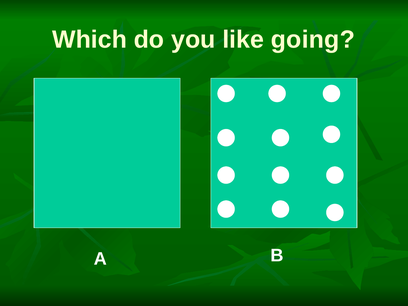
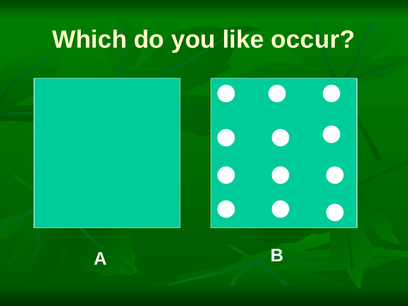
going: going -> occur
